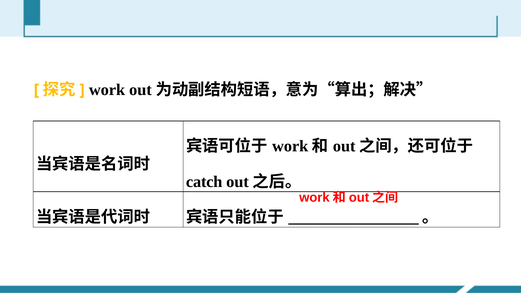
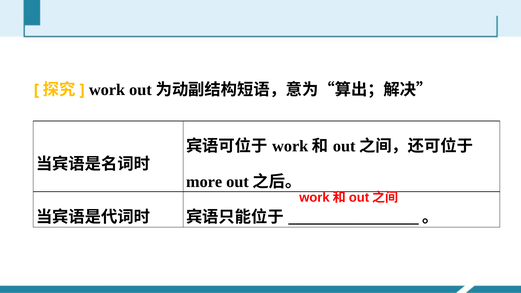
catch: catch -> more
